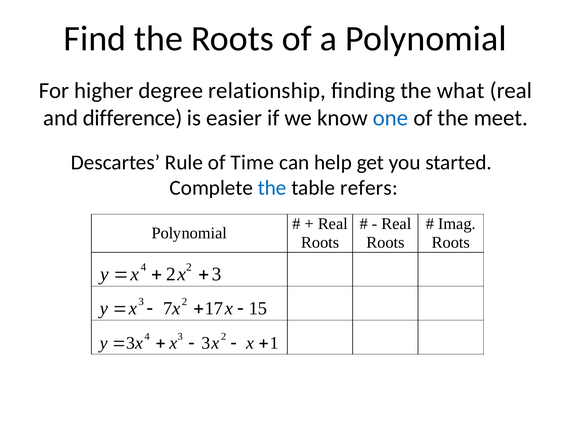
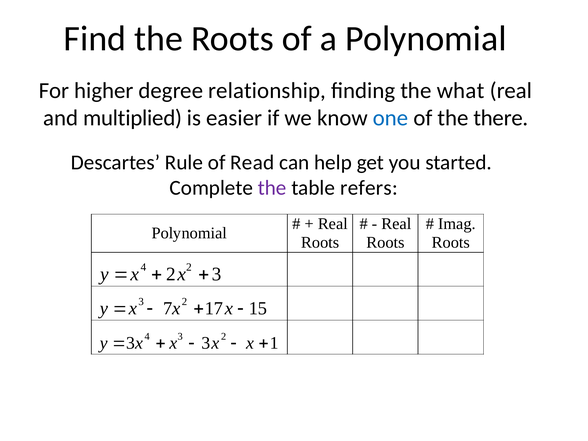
difference: difference -> multiplied
meet: meet -> there
Time: Time -> Read
the at (272, 188) colour: blue -> purple
